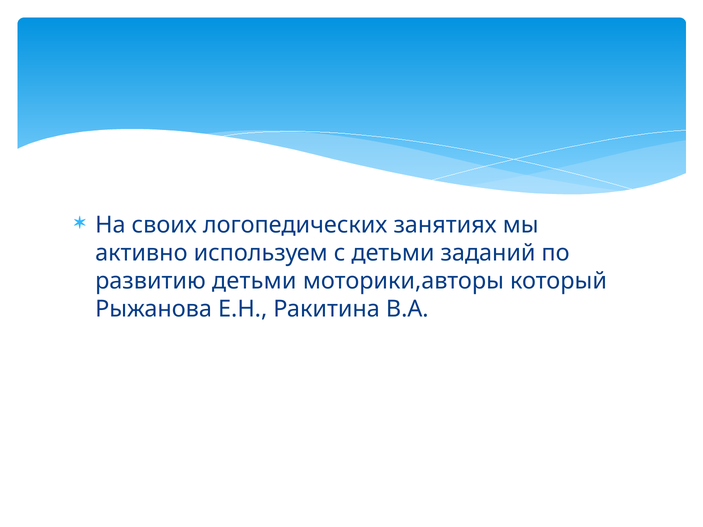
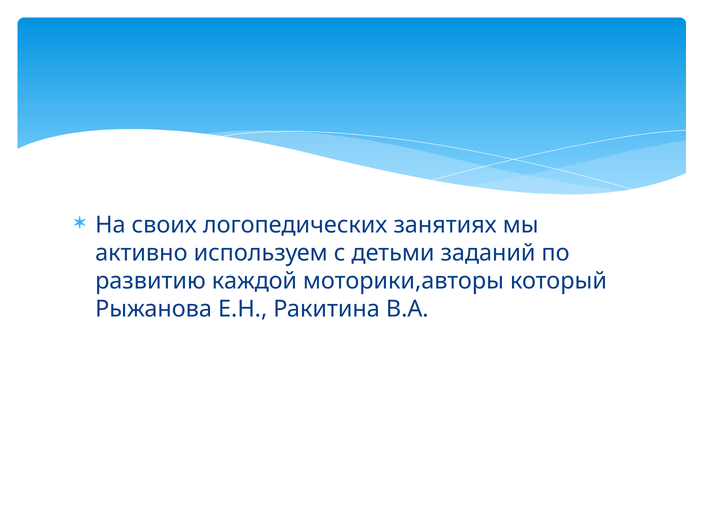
развитию детьми: детьми -> каждой
